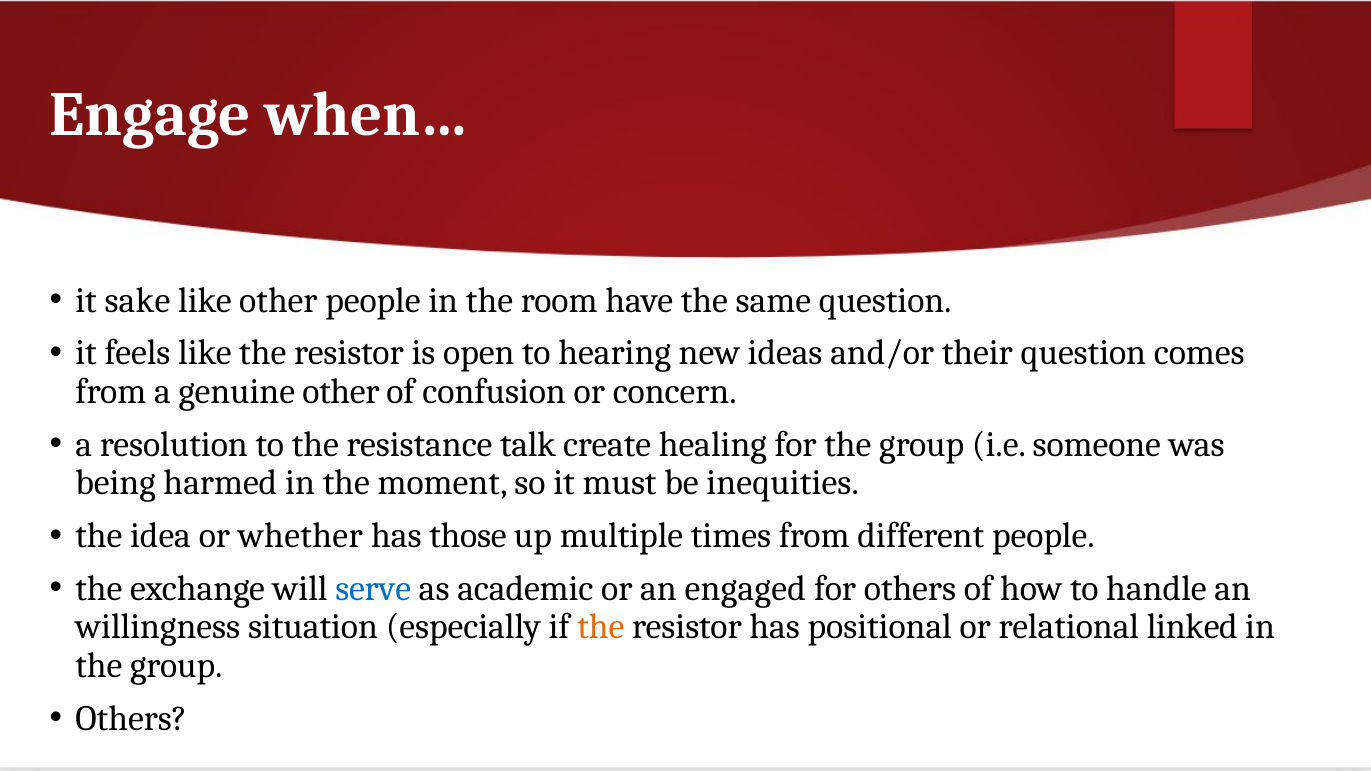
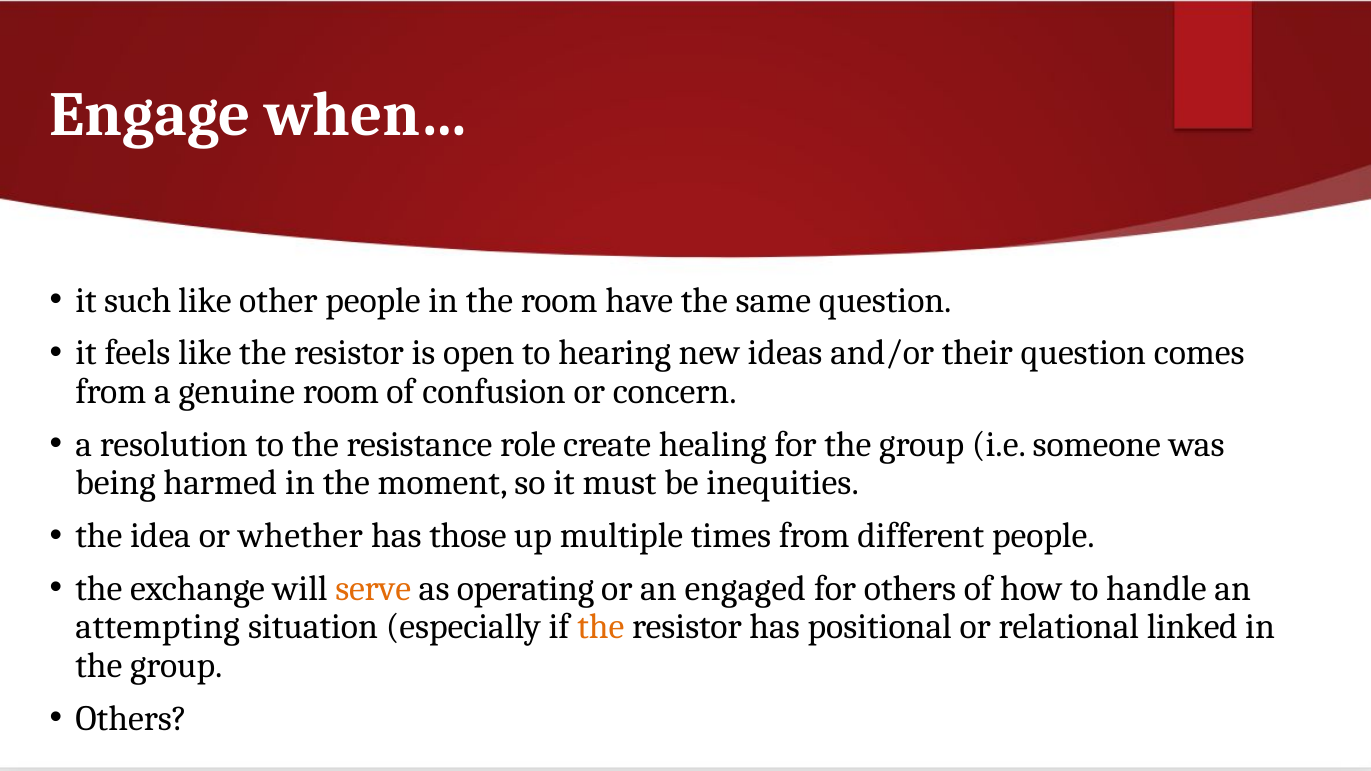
sake: sake -> such
genuine other: other -> room
talk: talk -> role
serve colour: blue -> orange
academic: academic -> operating
willingness: willingness -> attempting
